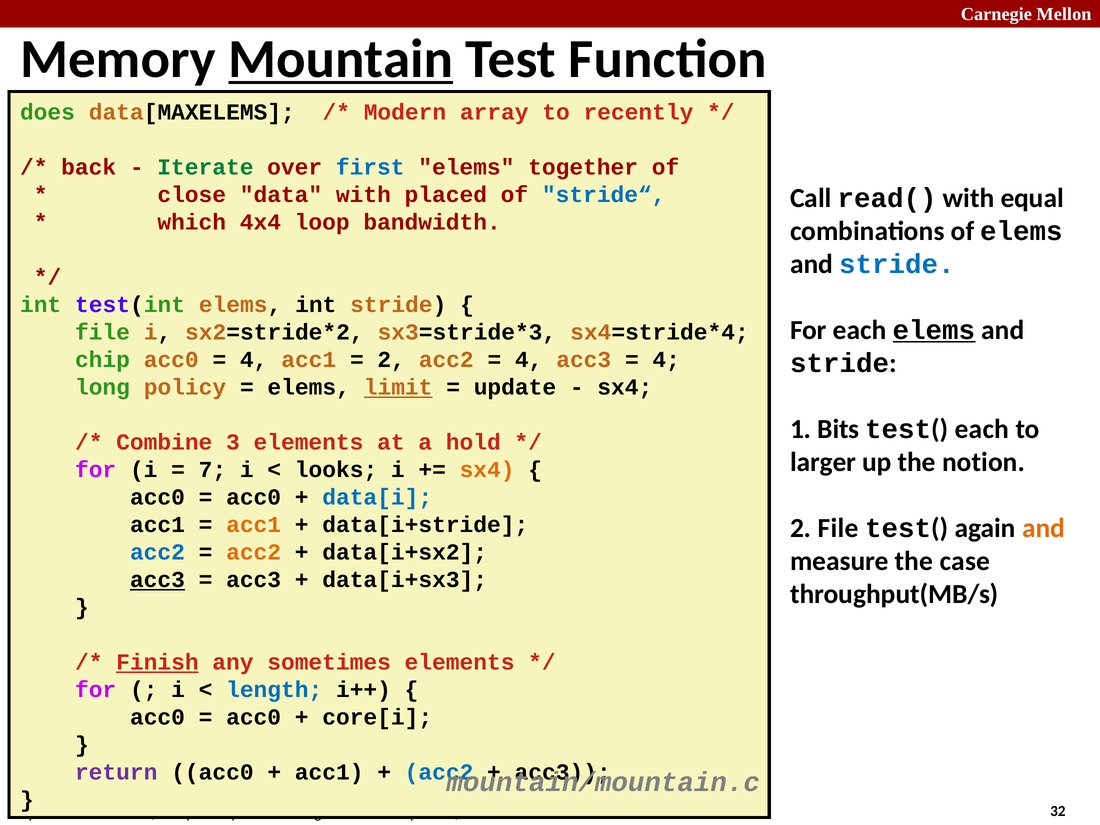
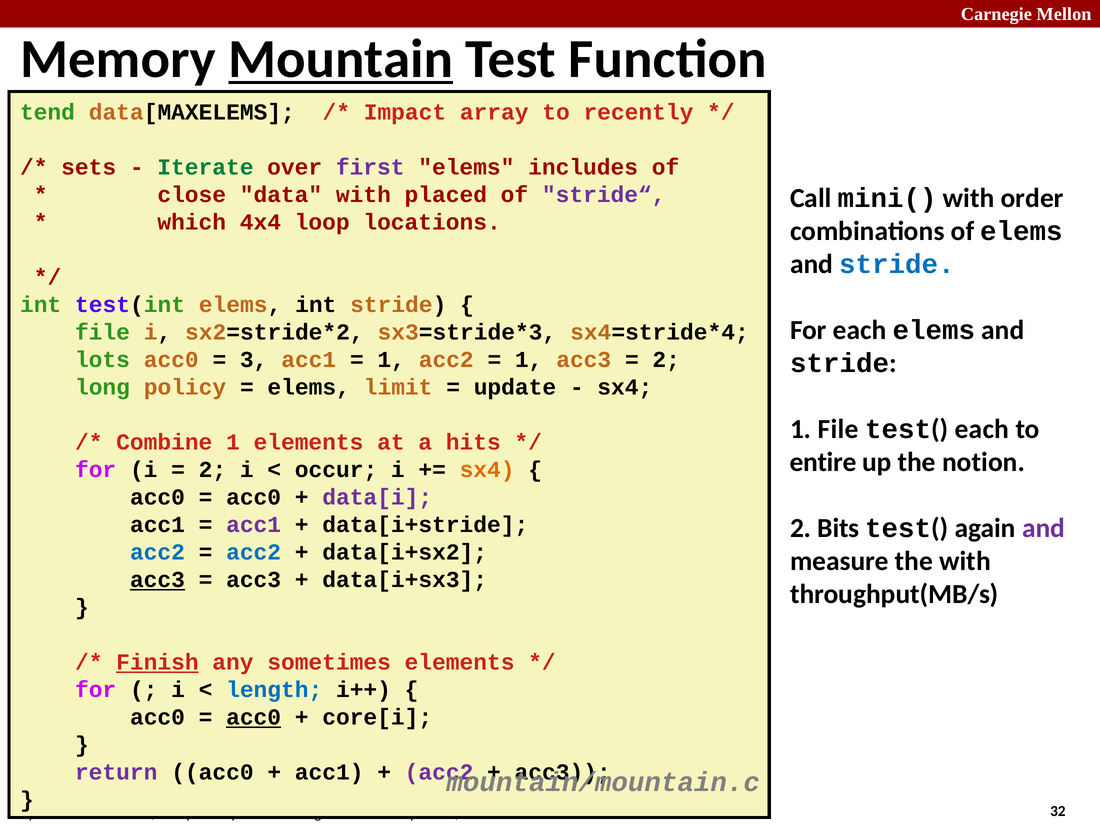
does: does -> tend
Modern: Modern -> Impact
back: back -> sets
first colour: blue -> purple
together: together -> includes
stride“ colour: blue -> purple
read(: read( -> mini(
equal: equal -> order
bandwidth: bandwidth -> locations
elems at (934, 330) underline: present -> none
chip: chip -> lots
4 at (254, 360): 4 -> 3
2 at (391, 360): 2 -> 1
4 at (529, 360): 4 -> 1
4 at (666, 360): 4 -> 2
limit underline: present -> none
1 Bits: Bits -> File
Combine 3: 3 -> 1
hold: hold -> hits
larger: larger -> entire
7 at (212, 470): 7 -> 2
looks: looks -> occur
data[i colour: blue -> purple
acc1 at (254, 525) colour: orange -> purple
2 File: File -> Bits
and at (1043, 528) colour: orange -> purple
acc2 at (254, 552) colour: orange -> blue
the case: case -> with
acc0 at (254, 717) underline: none -> present
acc2 at (439, 772) colour: blue -> purple
